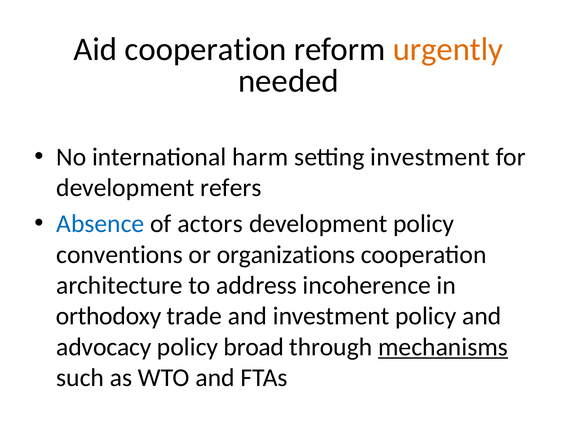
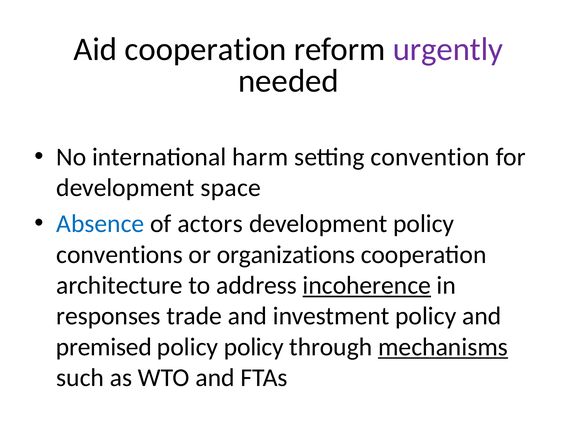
urgently colour: orange -> purple
setting investment: investment -> convention
refers: refers -> space
incoherence underline: none -> present
orthodoxy: orthodoxy -> responses
advocacy: advocacy -> premised
policy broad: broad -> policy
